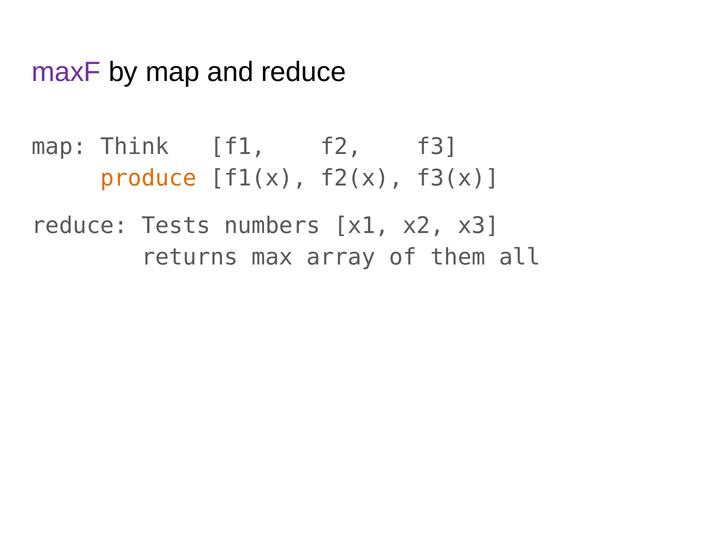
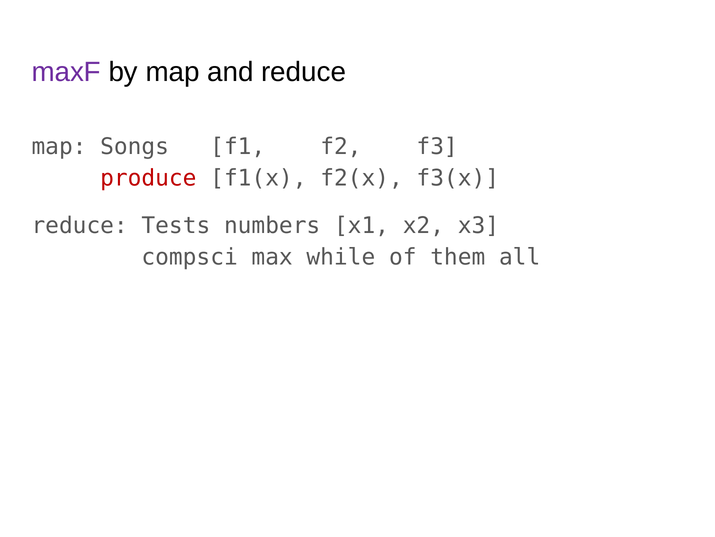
Think: Think -> Songs
produce colour: orange -> red
returns: returns -> compsci
array: array -> while
